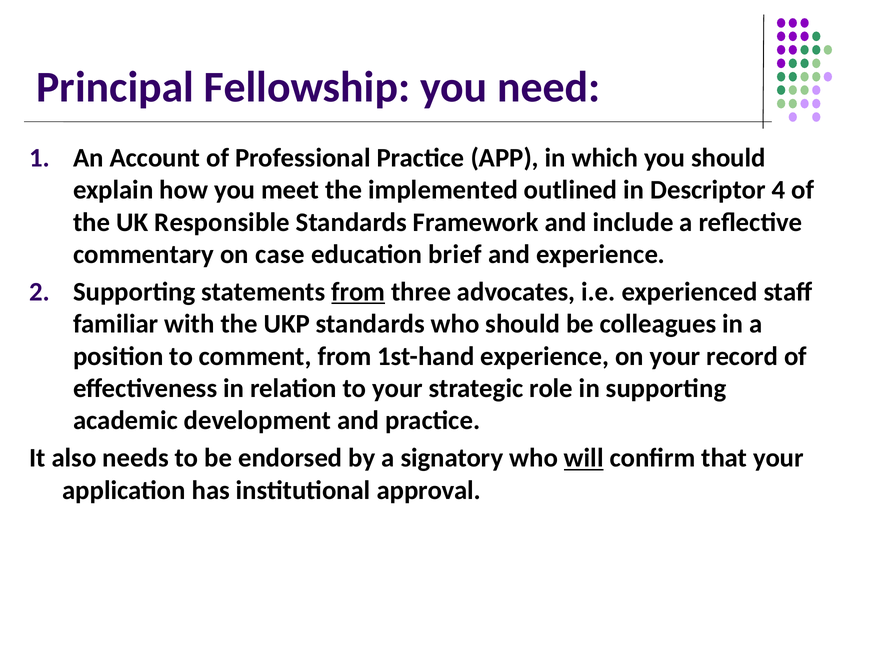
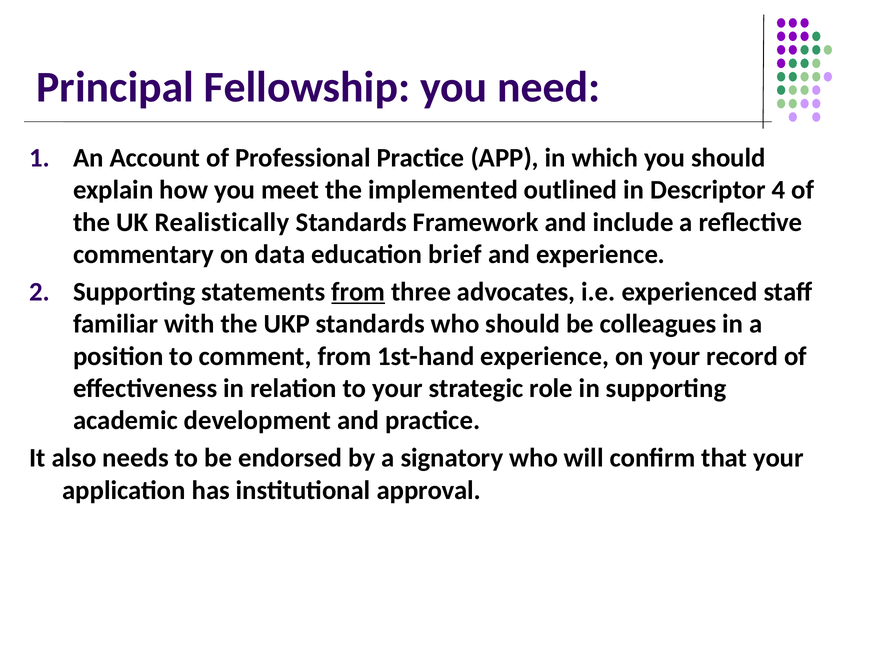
Responsible: Responsible -> Realistically
case: case -> data
will underline: present -> none
